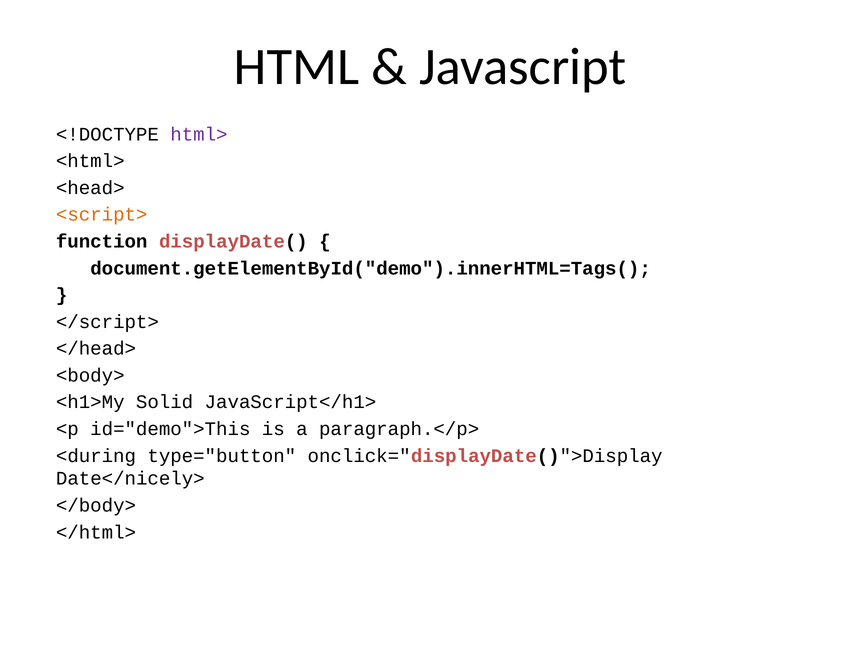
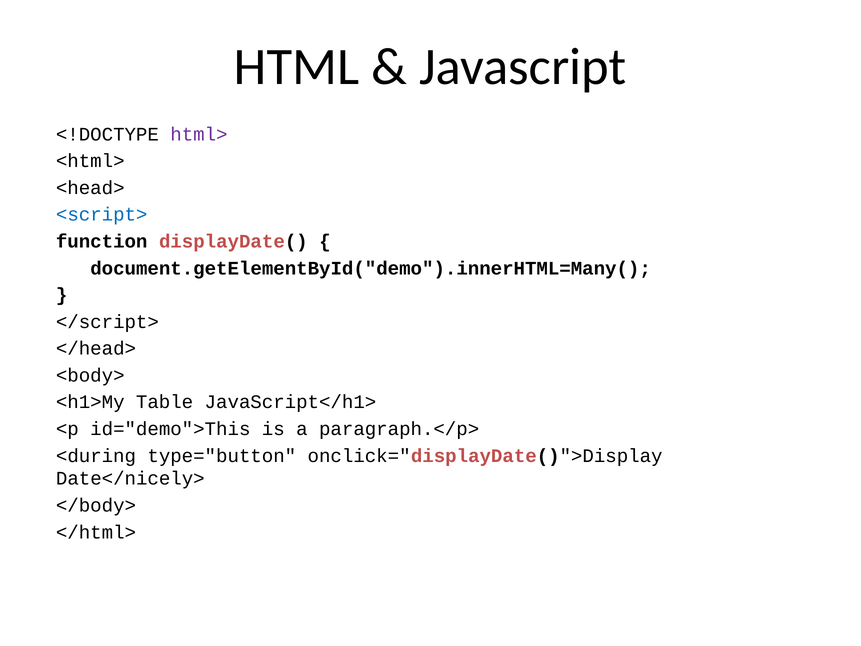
<script> colour: orange -> blue
document.getElementById("demo").innerHTML=Tags(: document.getElementById("demo").innerHTML=Tags( -> document.getElementById("demo").innerHTML=Many(
Solid: Solid -> Table
